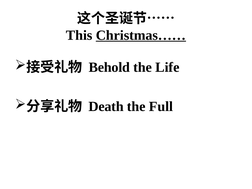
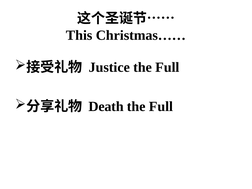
Christmas…… underline: present -> none
Behold: Behold -> Justice
Life at (167, 67): Life -> Full
